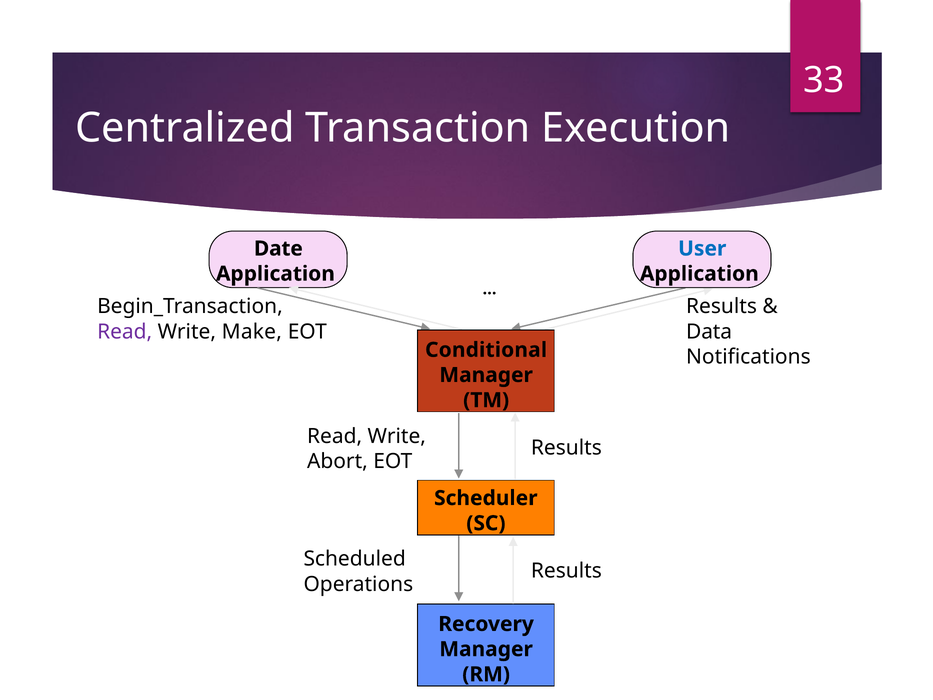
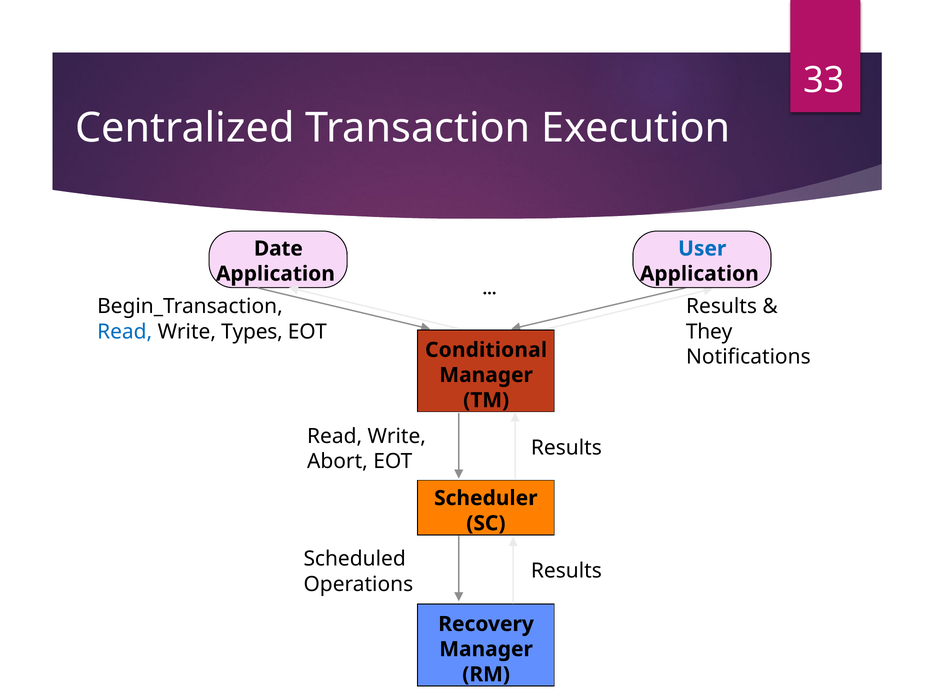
Read at (125, 331) colour: purple -> blue
Make: Make -> Types
Data: Data -> They
